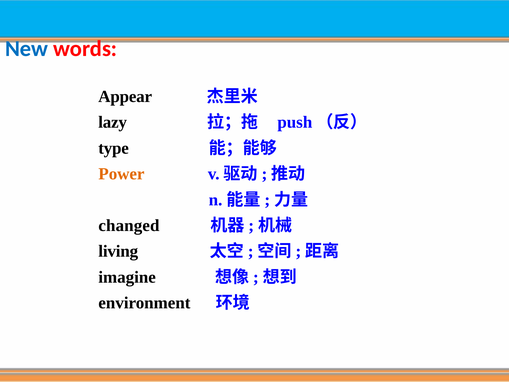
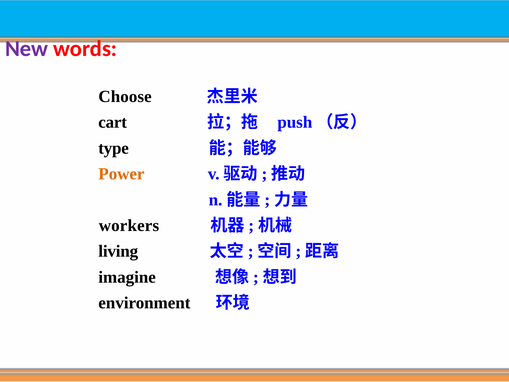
New colour: blue -> purple
Appear: Appear -> Choose
lazy: lazy -> cart
changed: changed -> workers
